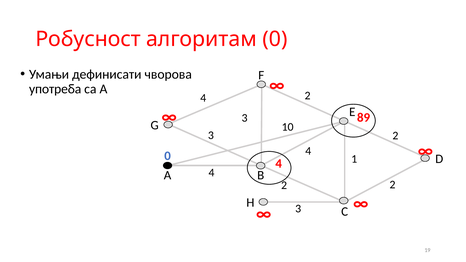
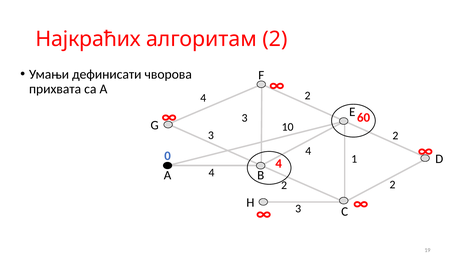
Робусност: Робусност -> Најкраћих
алгоритам 0: 0 -> 2
употреба: употреба -> прихвата
89: 89 -> 60
